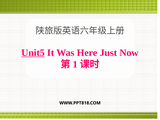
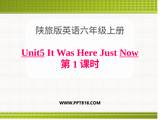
Now underline: none -> present
